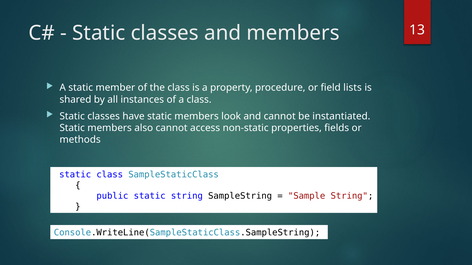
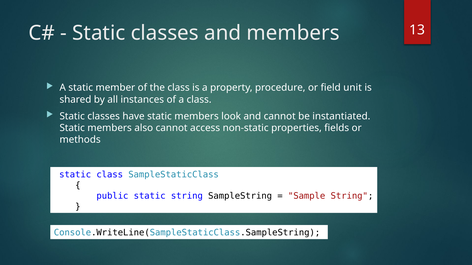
lists: lists -> unit
